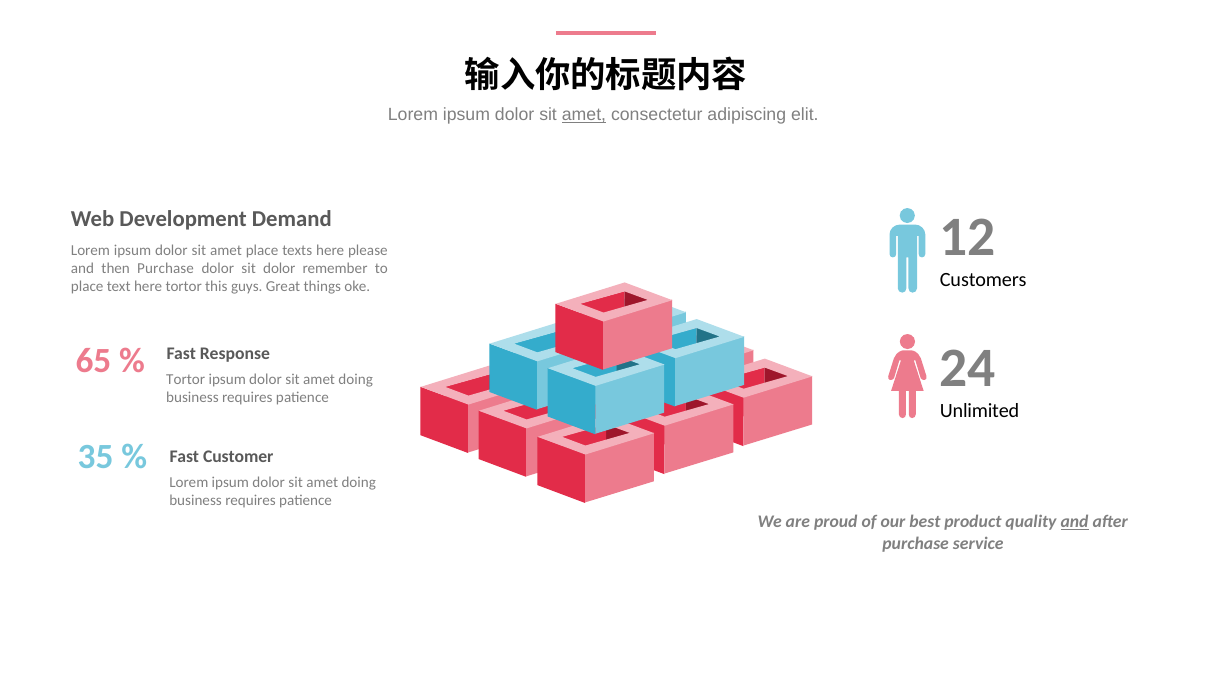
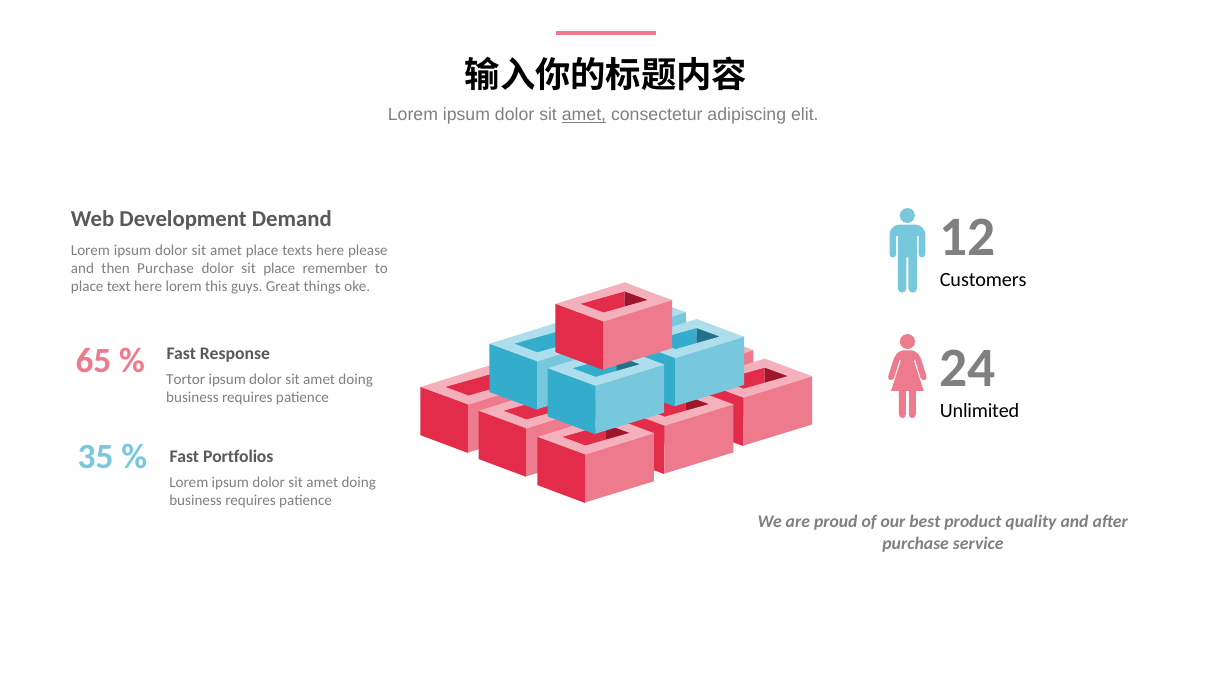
sit dolor: dolor -> place
here tortor: tortor -> lorem
Customer: Customer -> Portfolios
and at (1075, 522) underline: present -> none
